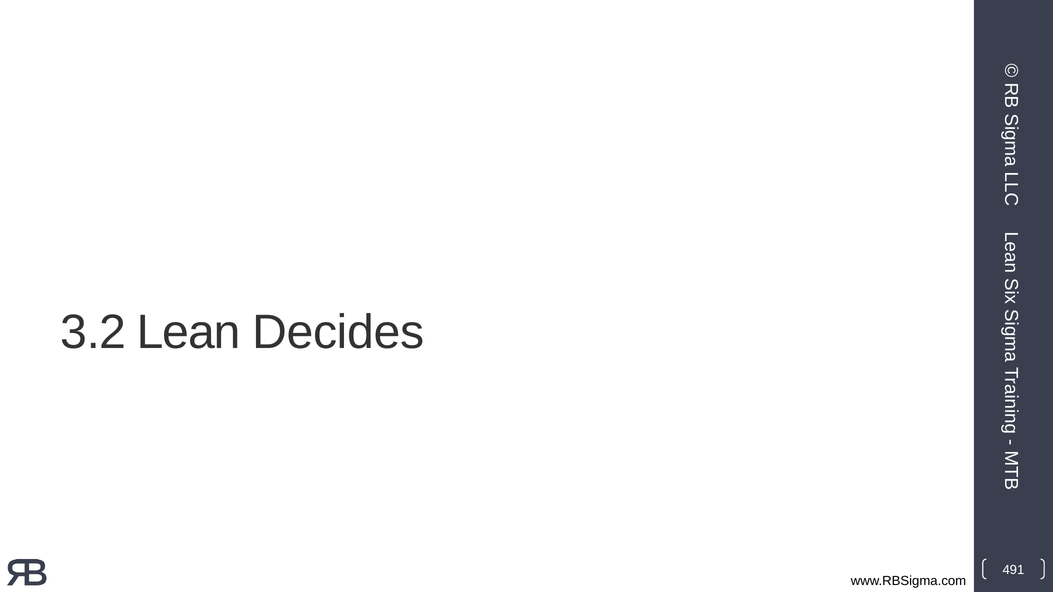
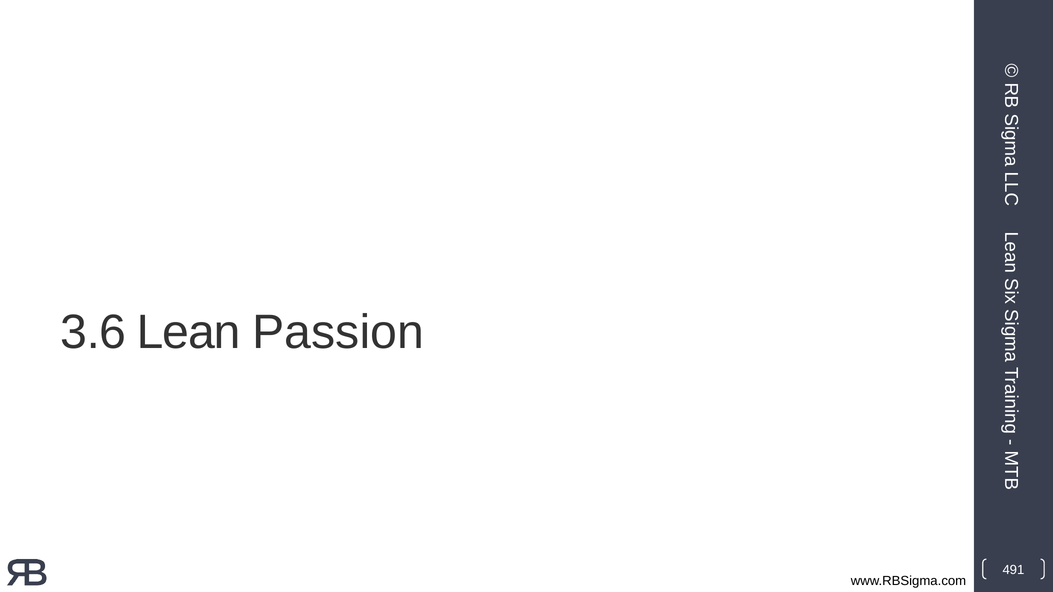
3.2: 3.2 -> 3.6
Decides: Decides -> Passion
